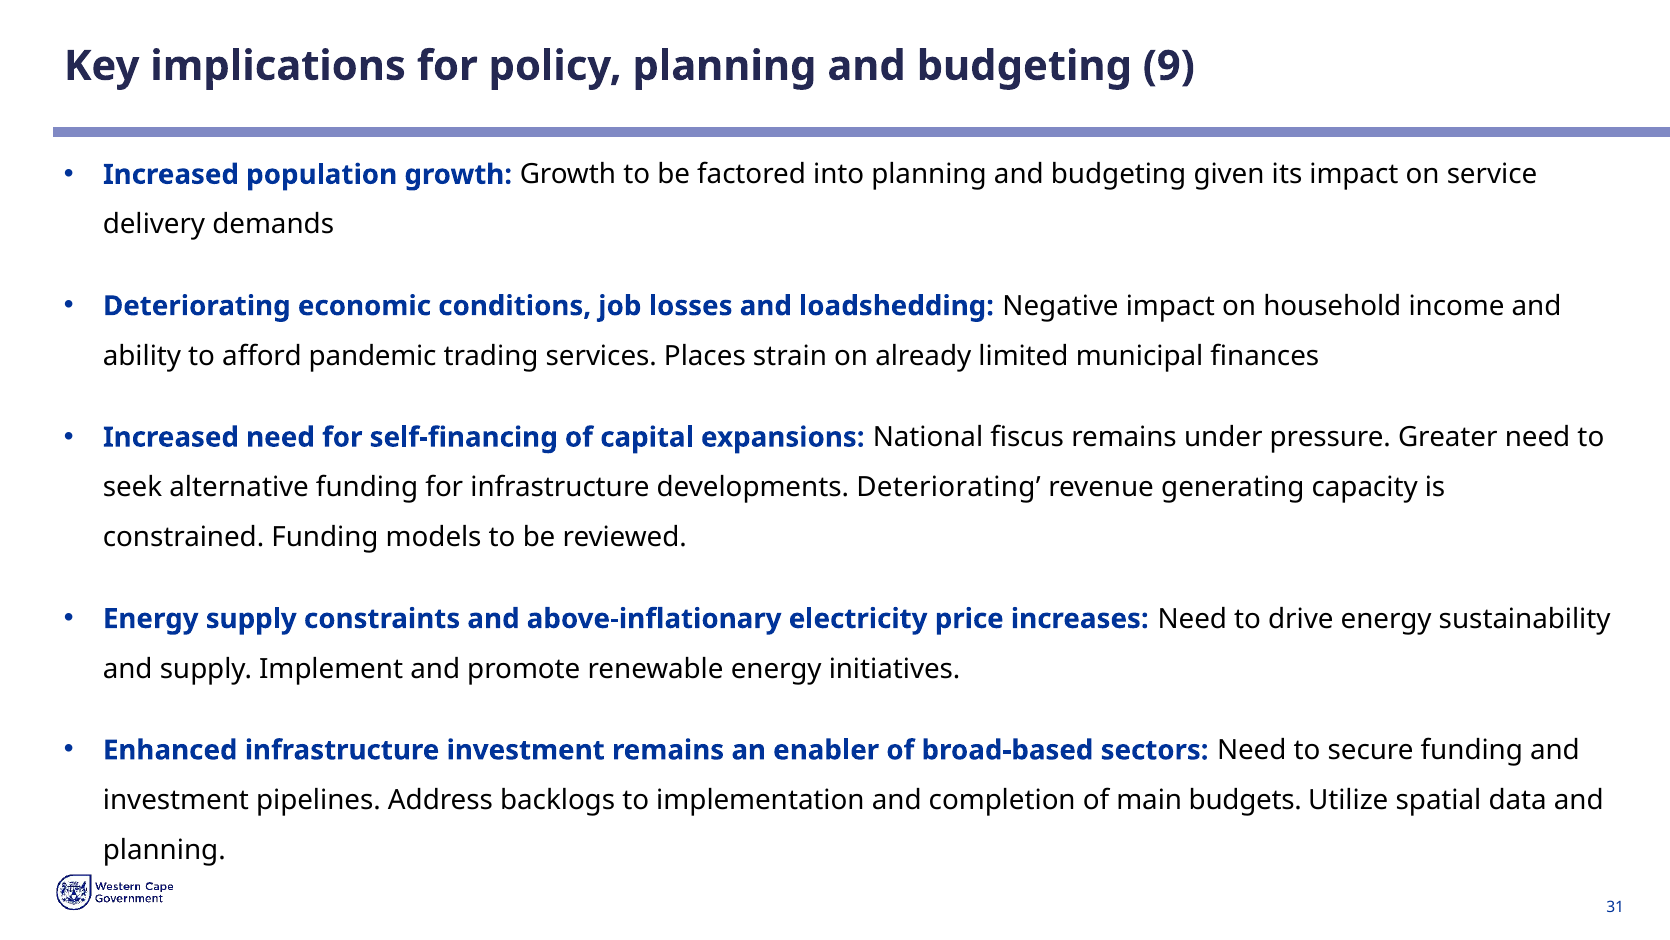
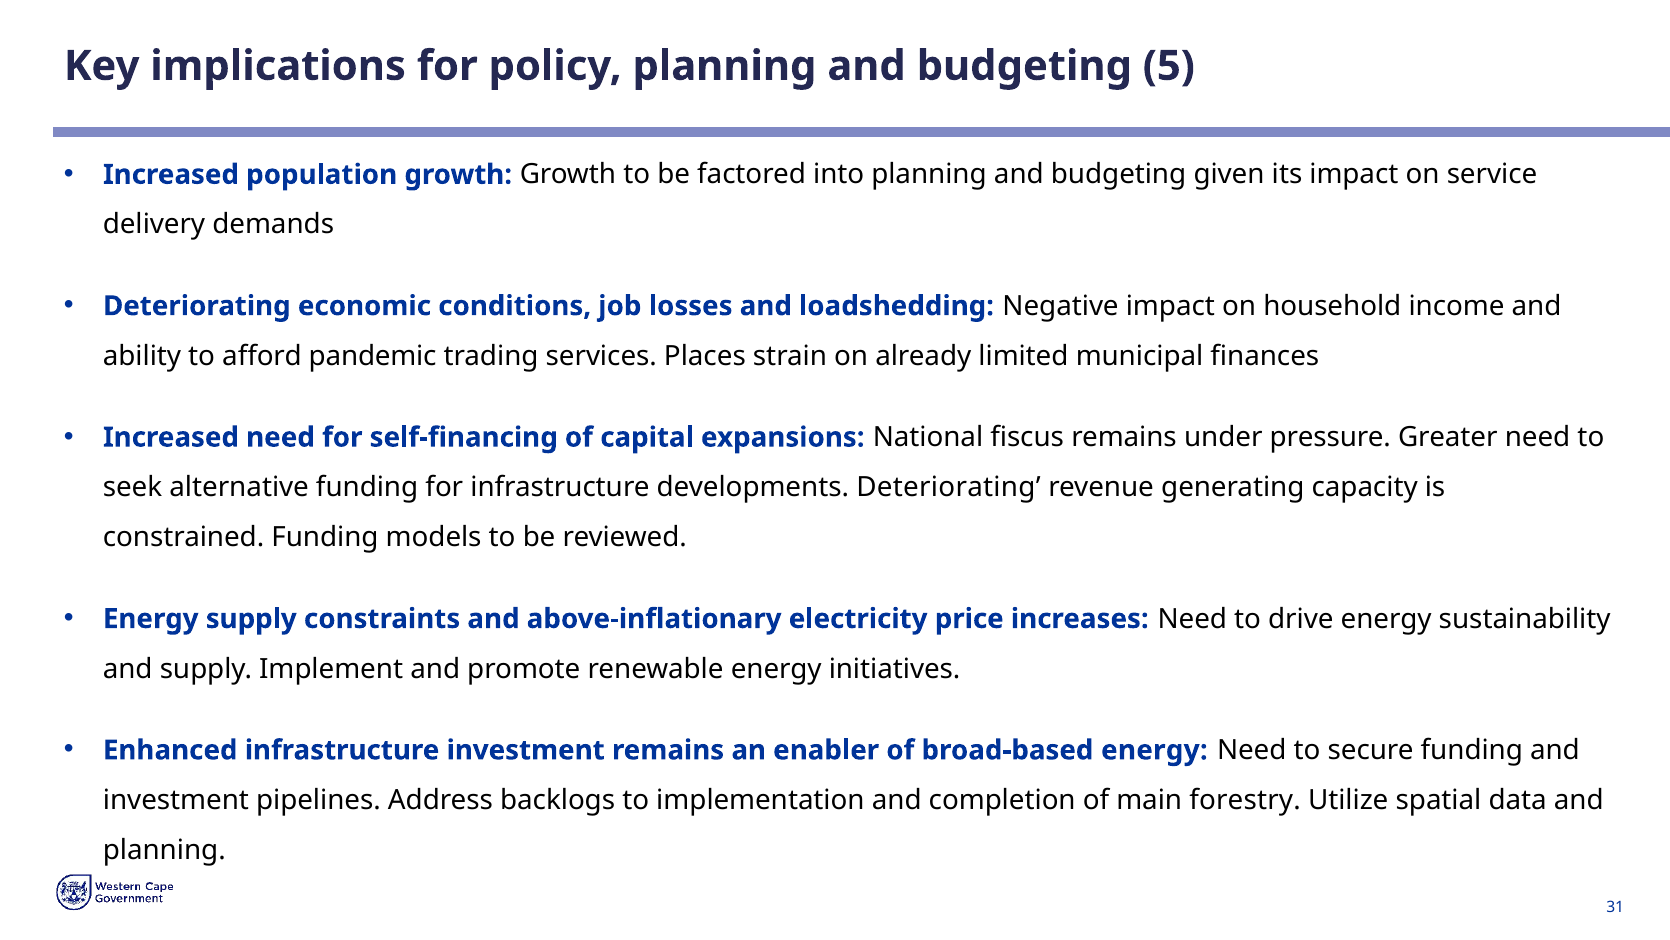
9: 9 -> 5
broad-based sectors: sectors -> energy
budgets: budgets -> forestry
